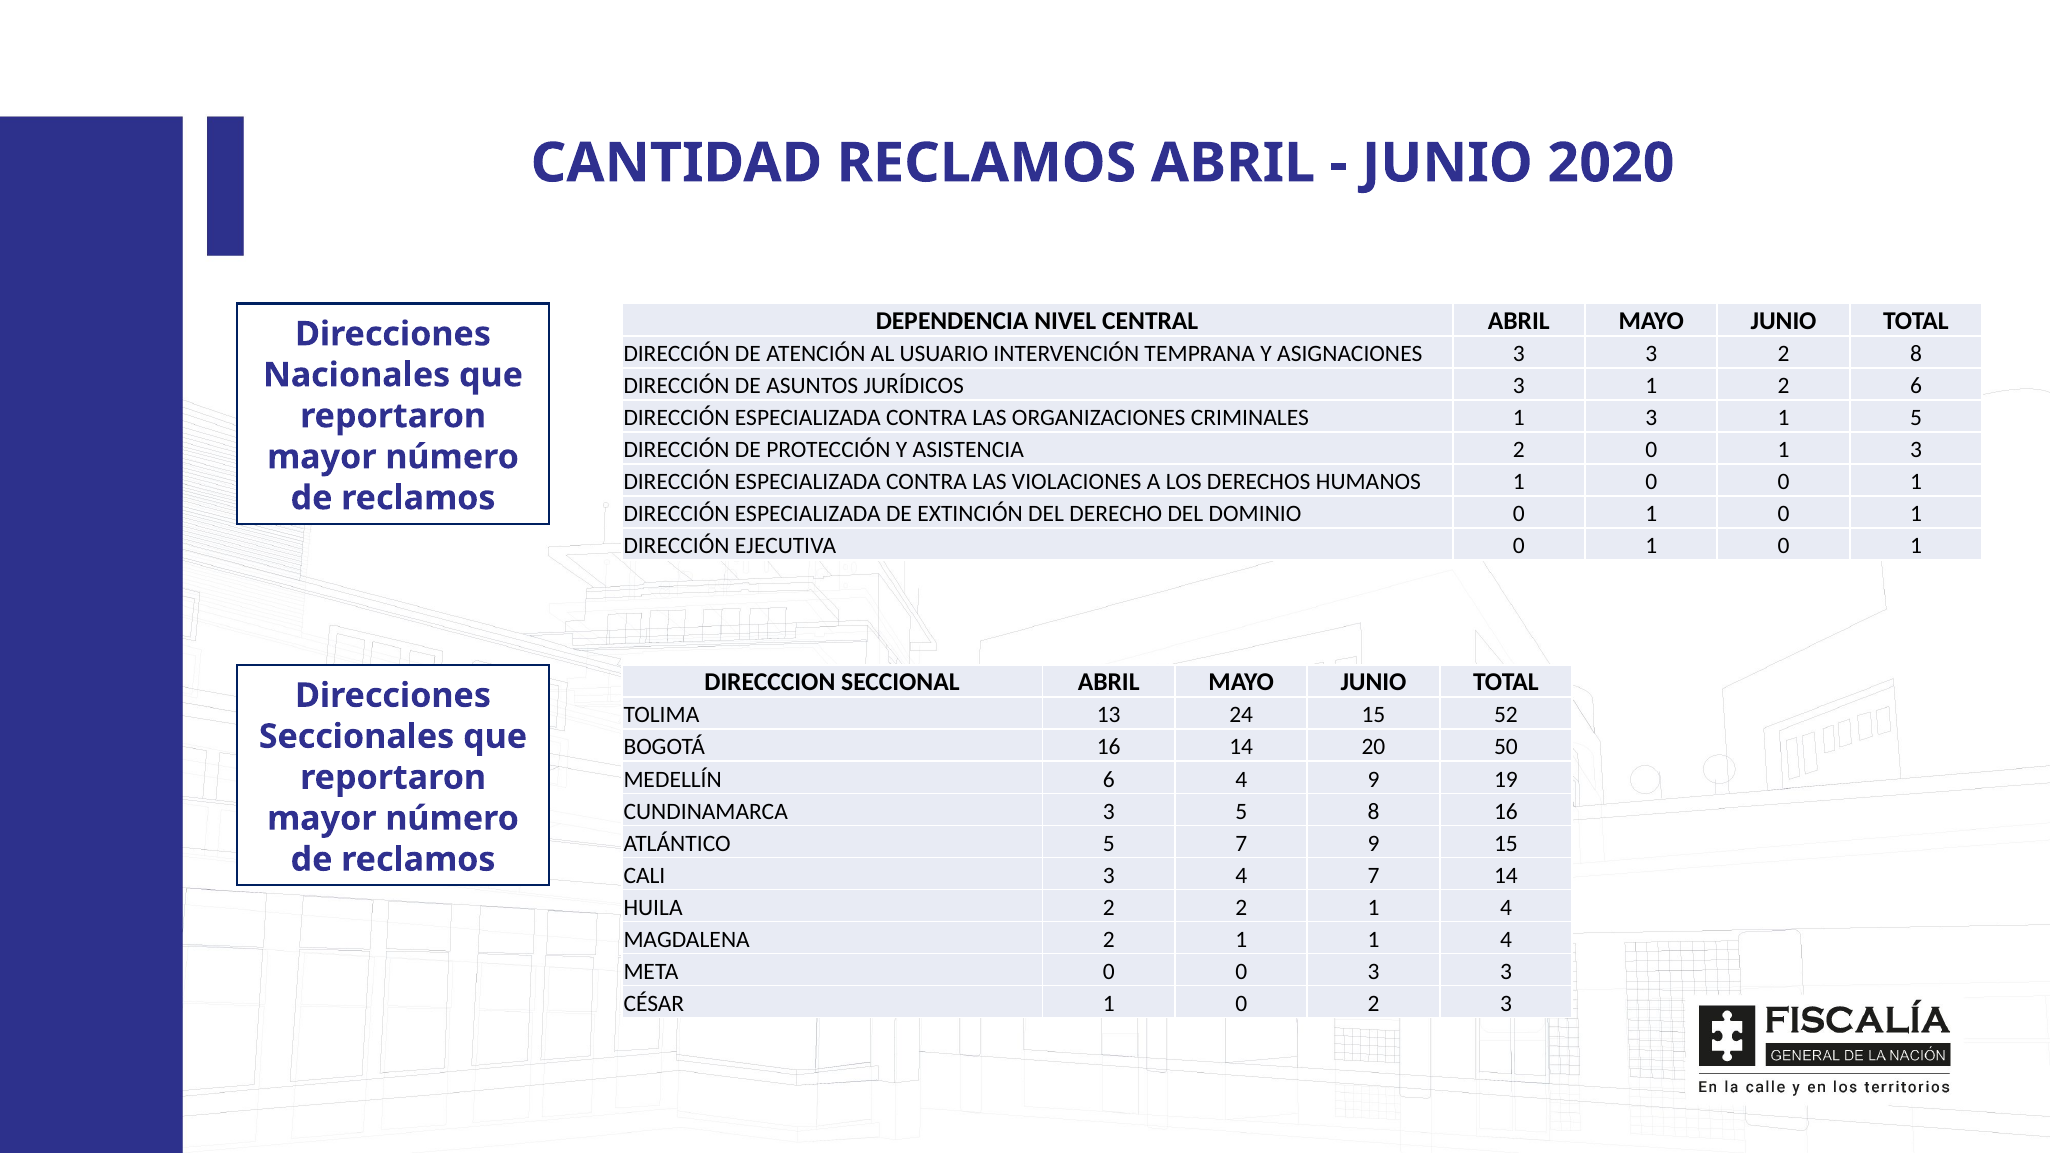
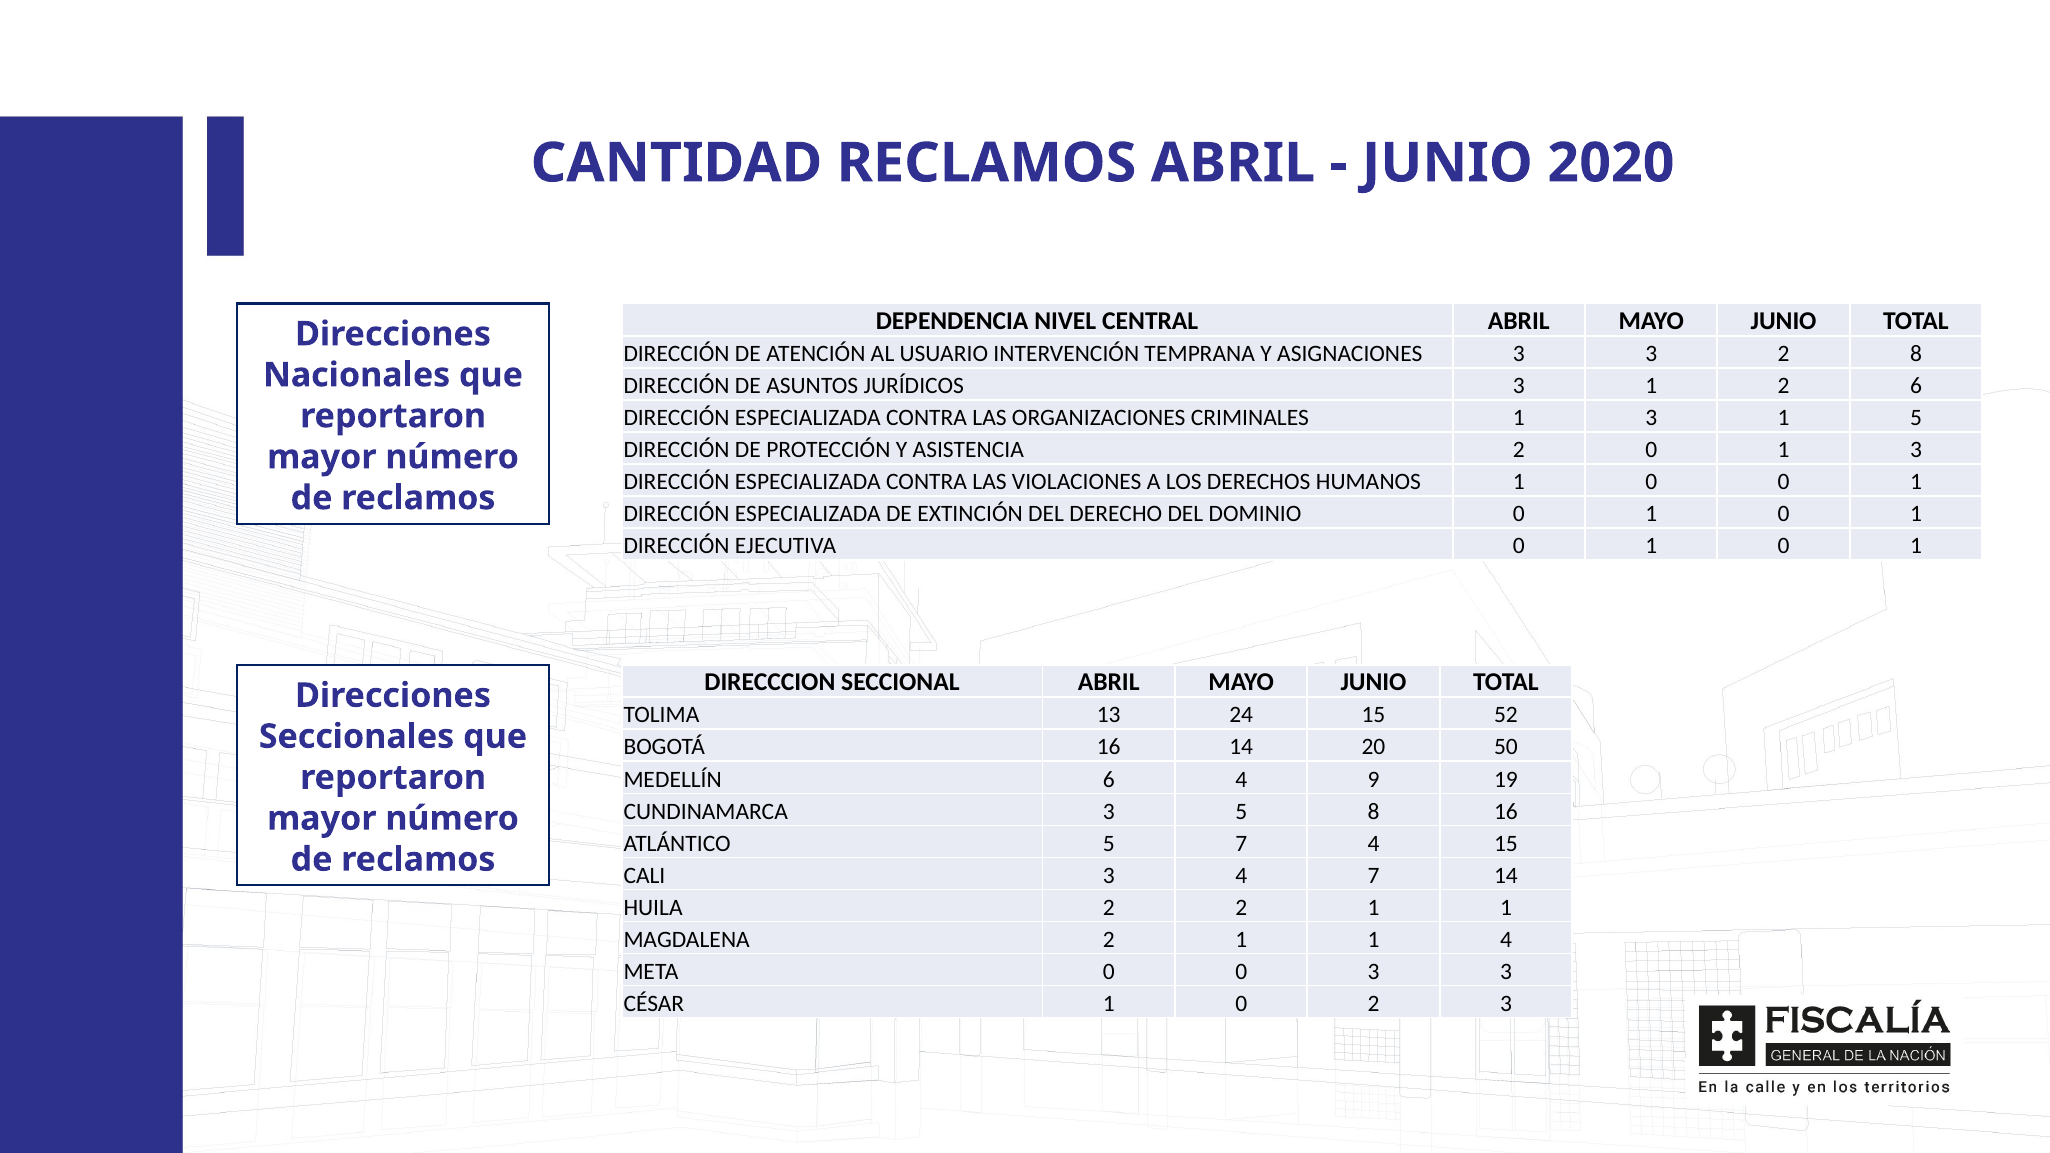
7 9: 9 -> 4
2 2 1 4: 4 -> 1
